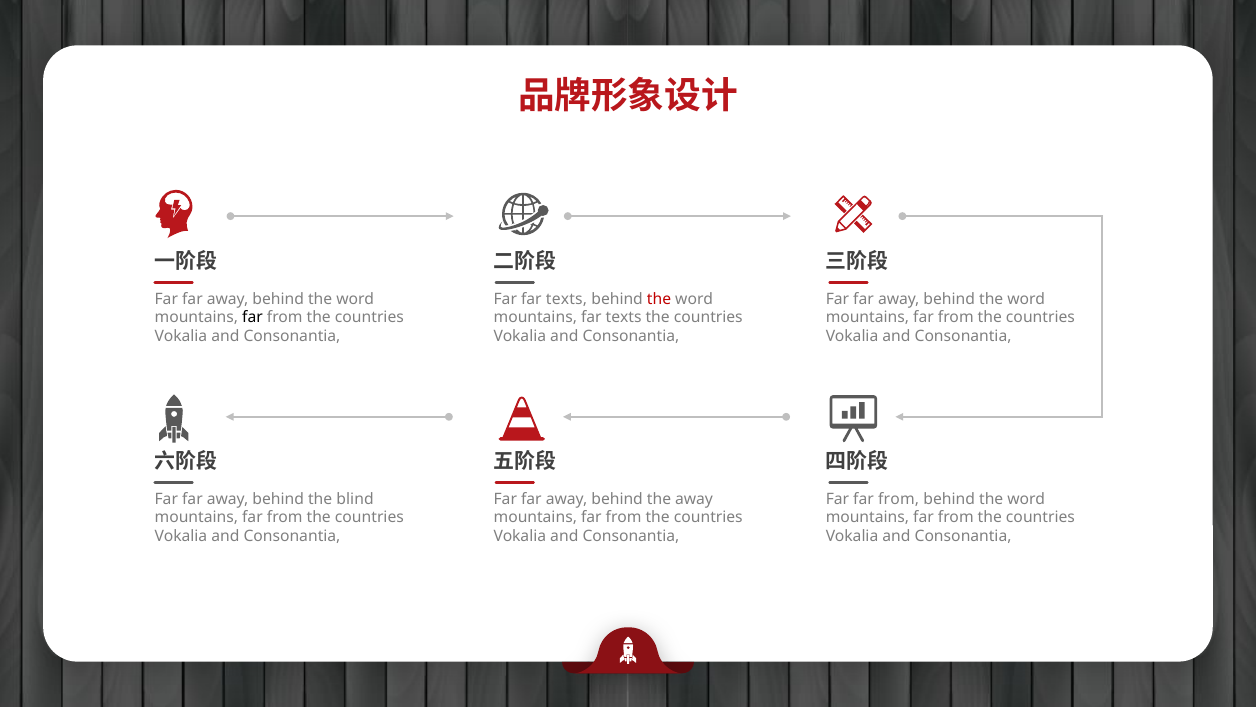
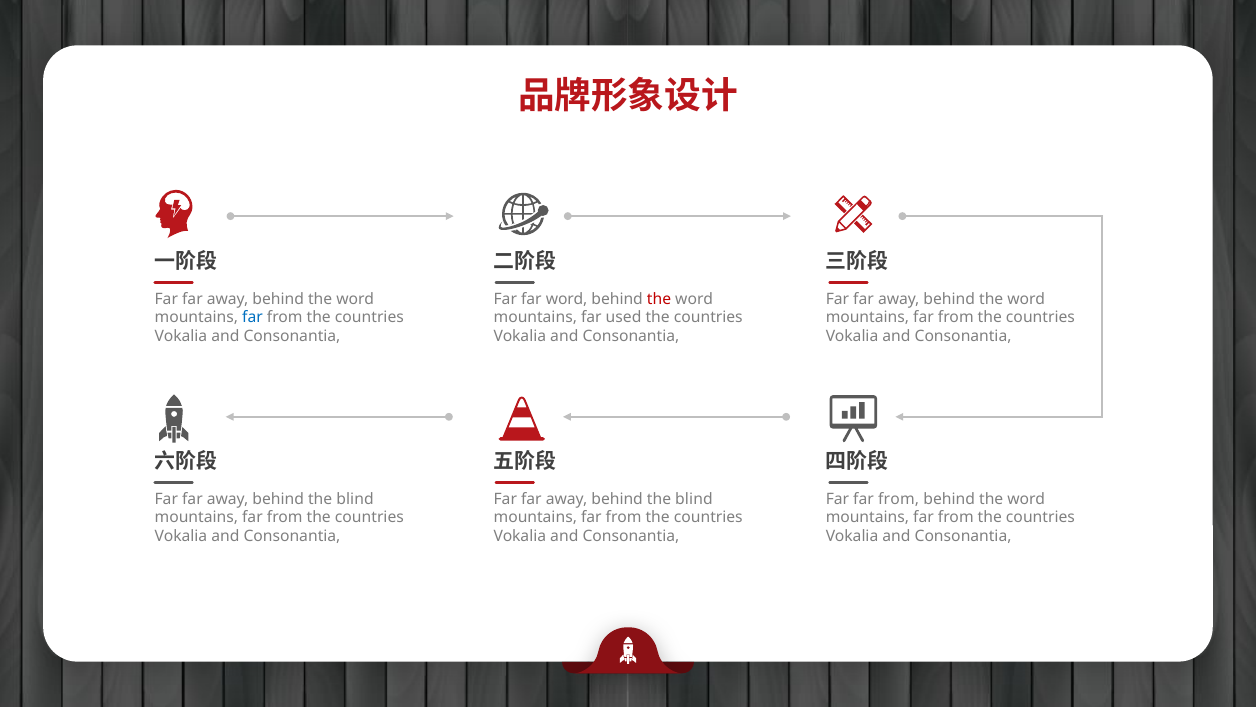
Far far texts: texts -> word
far at (252, 317) colour: black -> blue
mountains far texts: texts -> used
away at (694, 499): away -> blind
